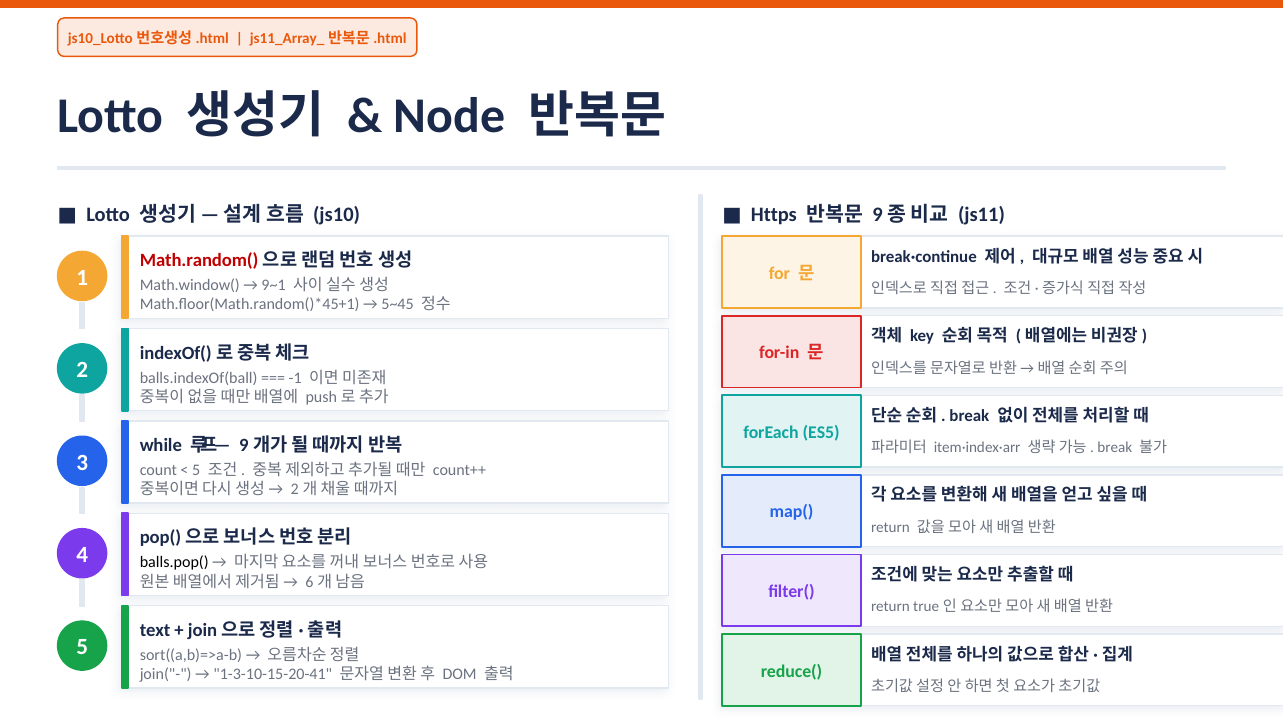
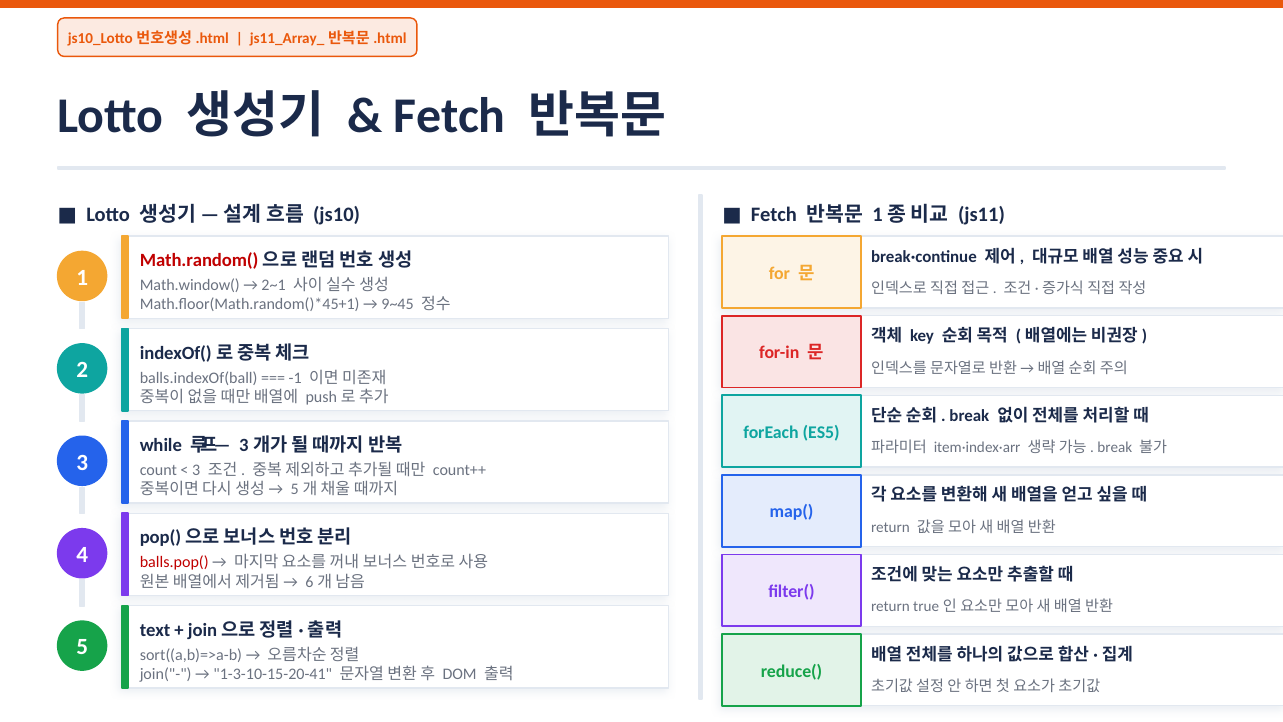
Node at (449, 116): Node -> Fetch
Https at (774, 214): Https -> Fetch
9 at (878, 214): 9 -> 1
9~1: 9~1 -> 2~1
5~45: 5~45 -> 9~45
9 at (244, 445): 9 -> 3
5 at (196, 470): 5 -> 3
2 at (295, 489): 2 -> 5
balls.pop( colour: black -> red
